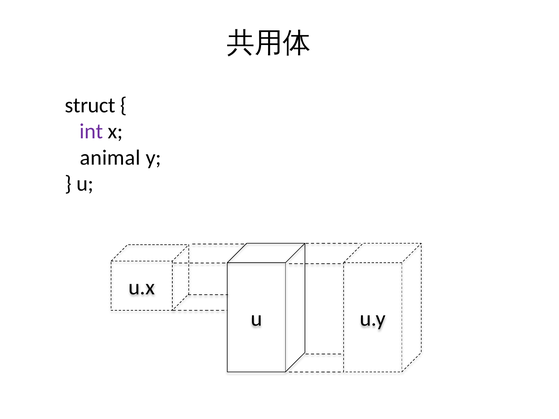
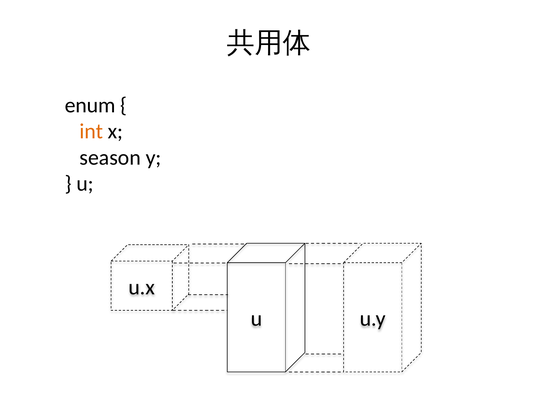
struct: struct -> enum
int colour: purple -> orange
animal: animal -> season
